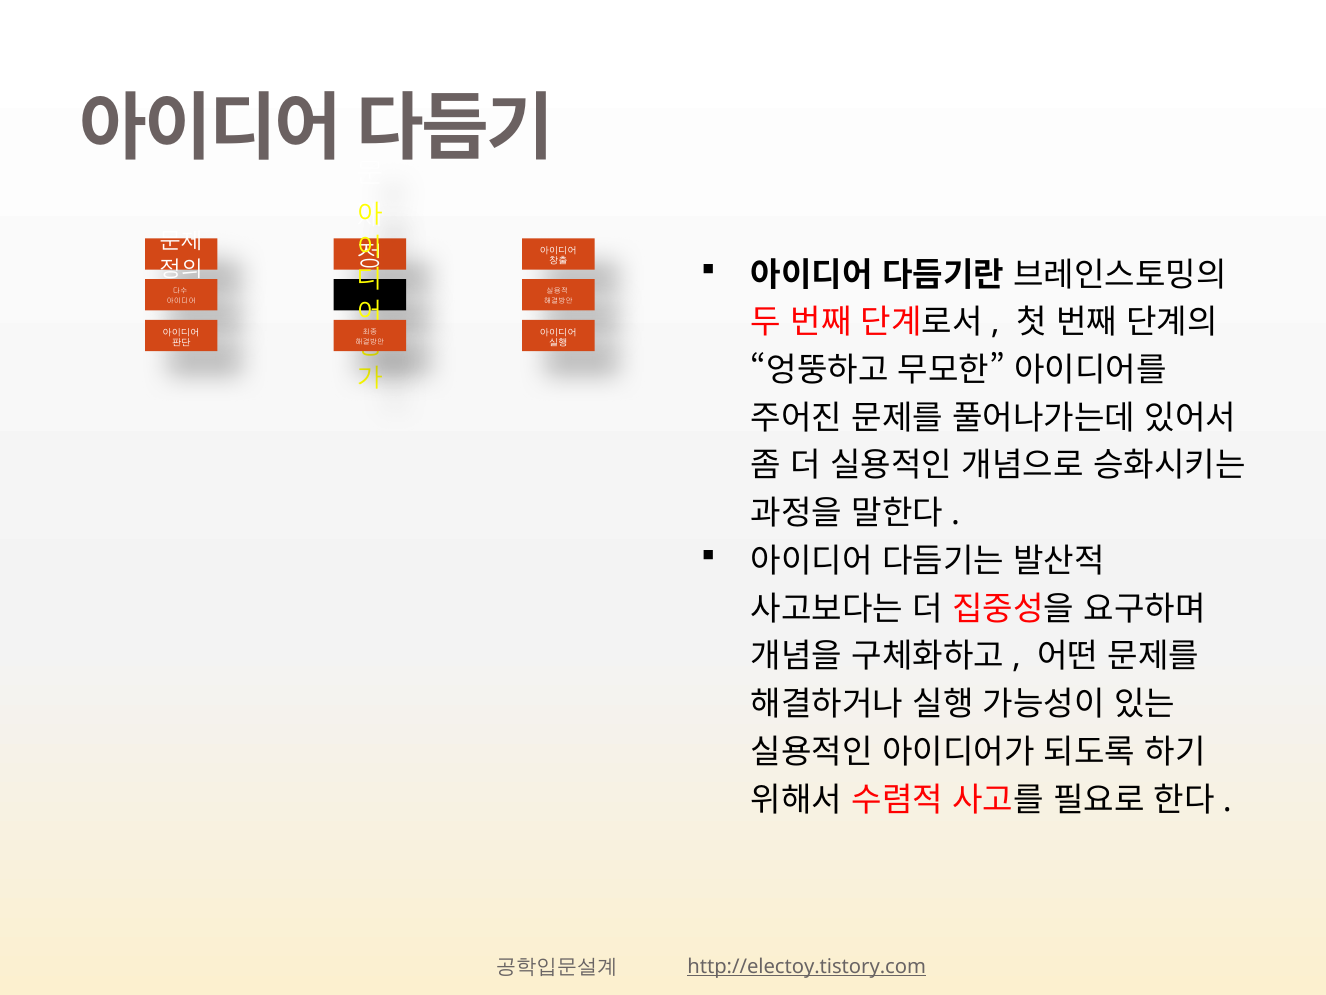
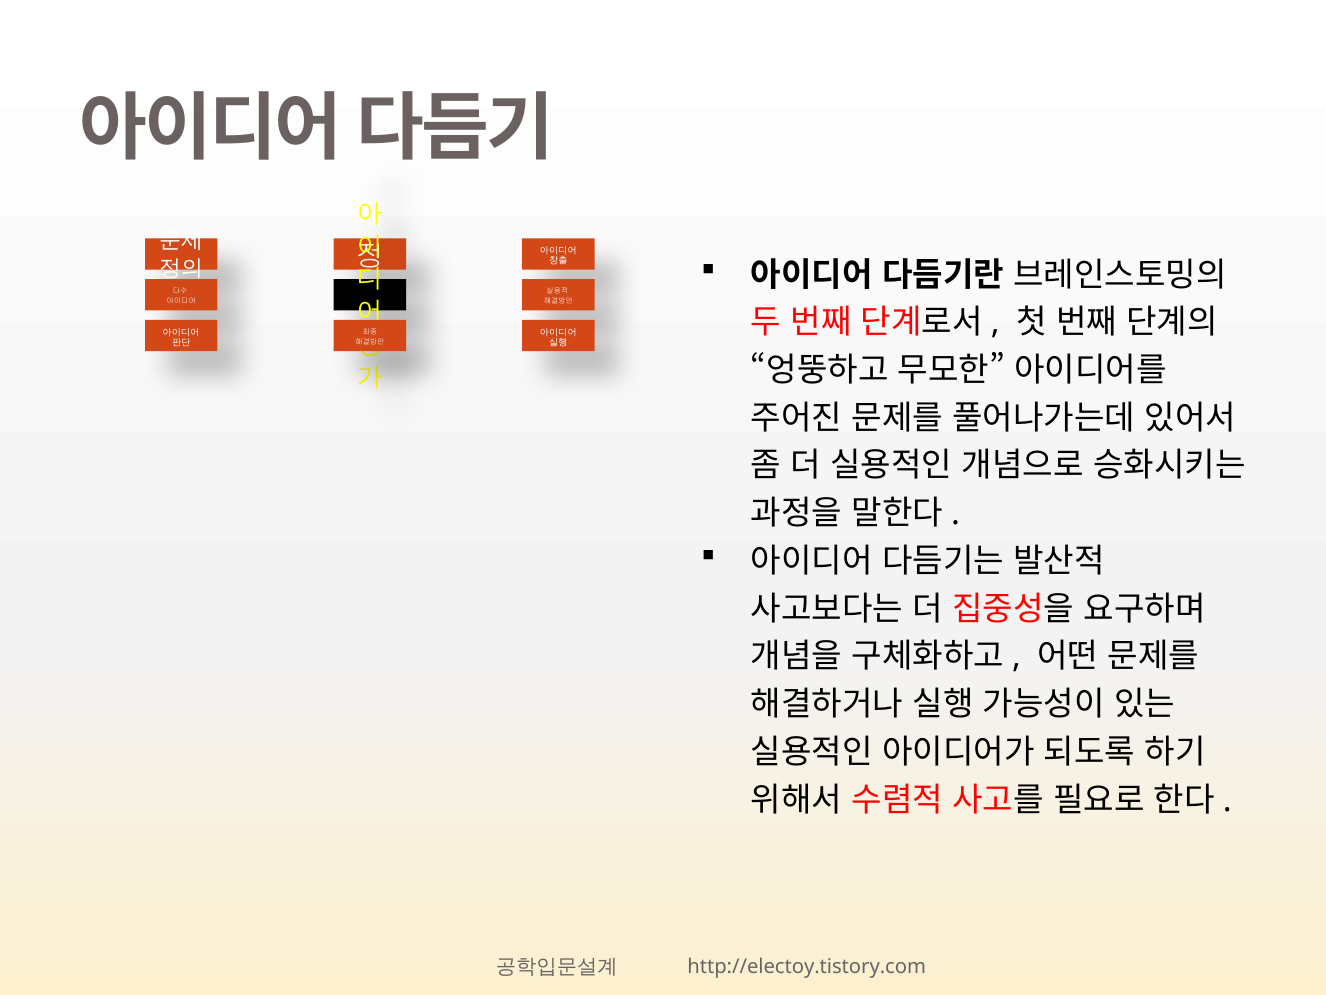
http://electoy.tistory.com underline: present -> none
